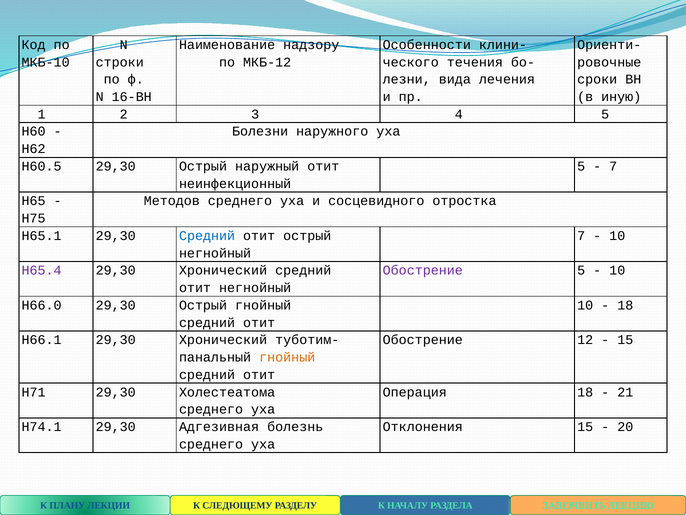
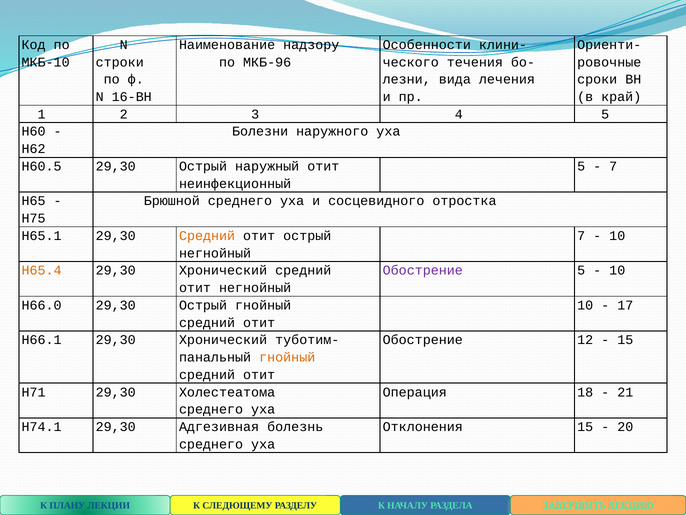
МКБ-12: МКБ-12 -> МКБ-96
иную: иную -> край
Методов: Методов -> Брюшной
Средний at (207, 236) colour: blue -> orange
H65.4 colour: purple -> orange
18 at (625, 305): 18 -> 17
